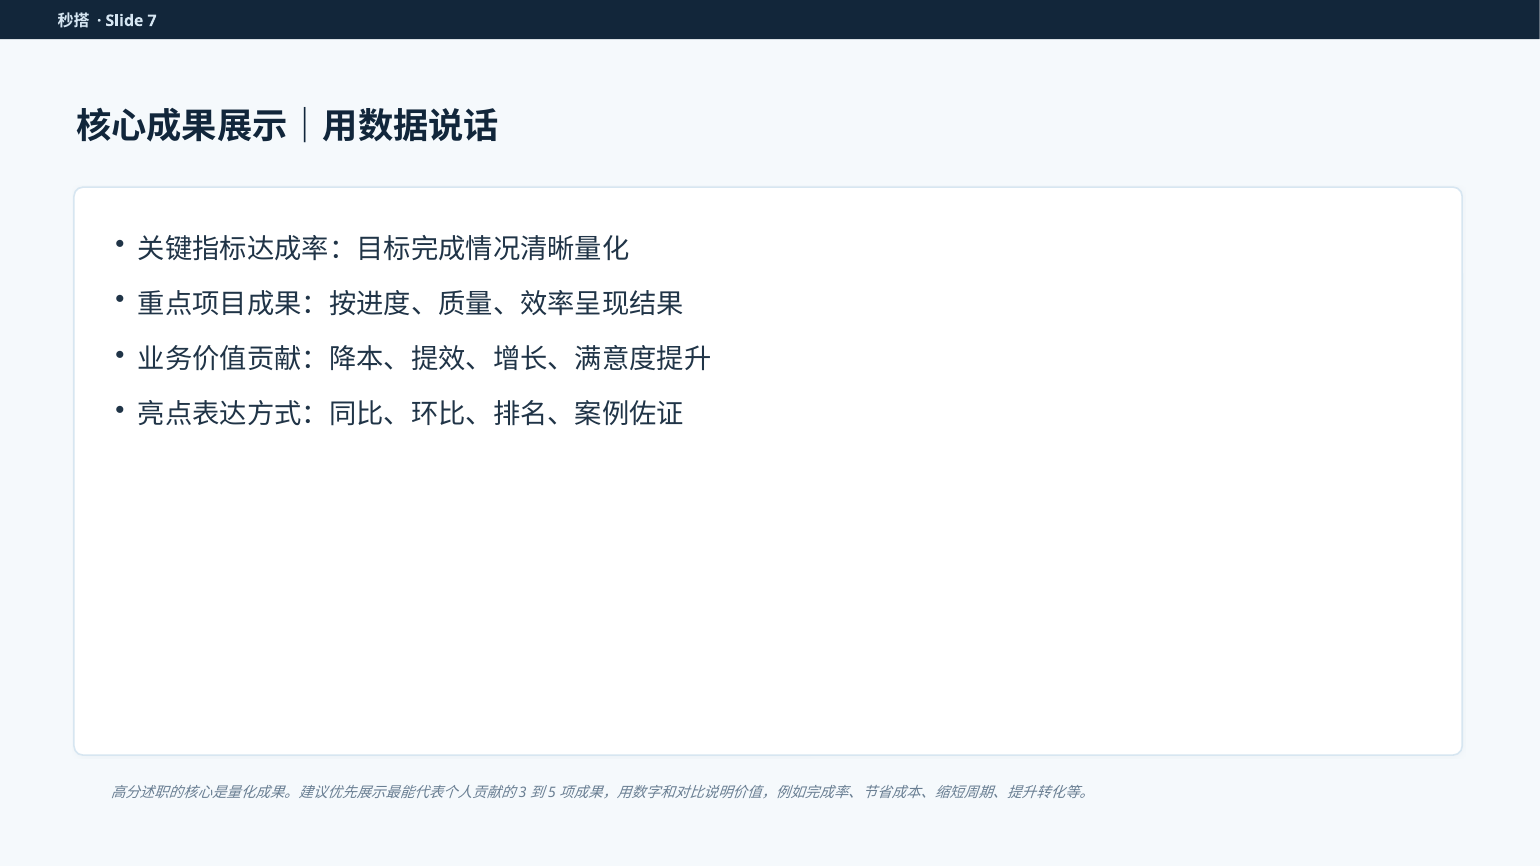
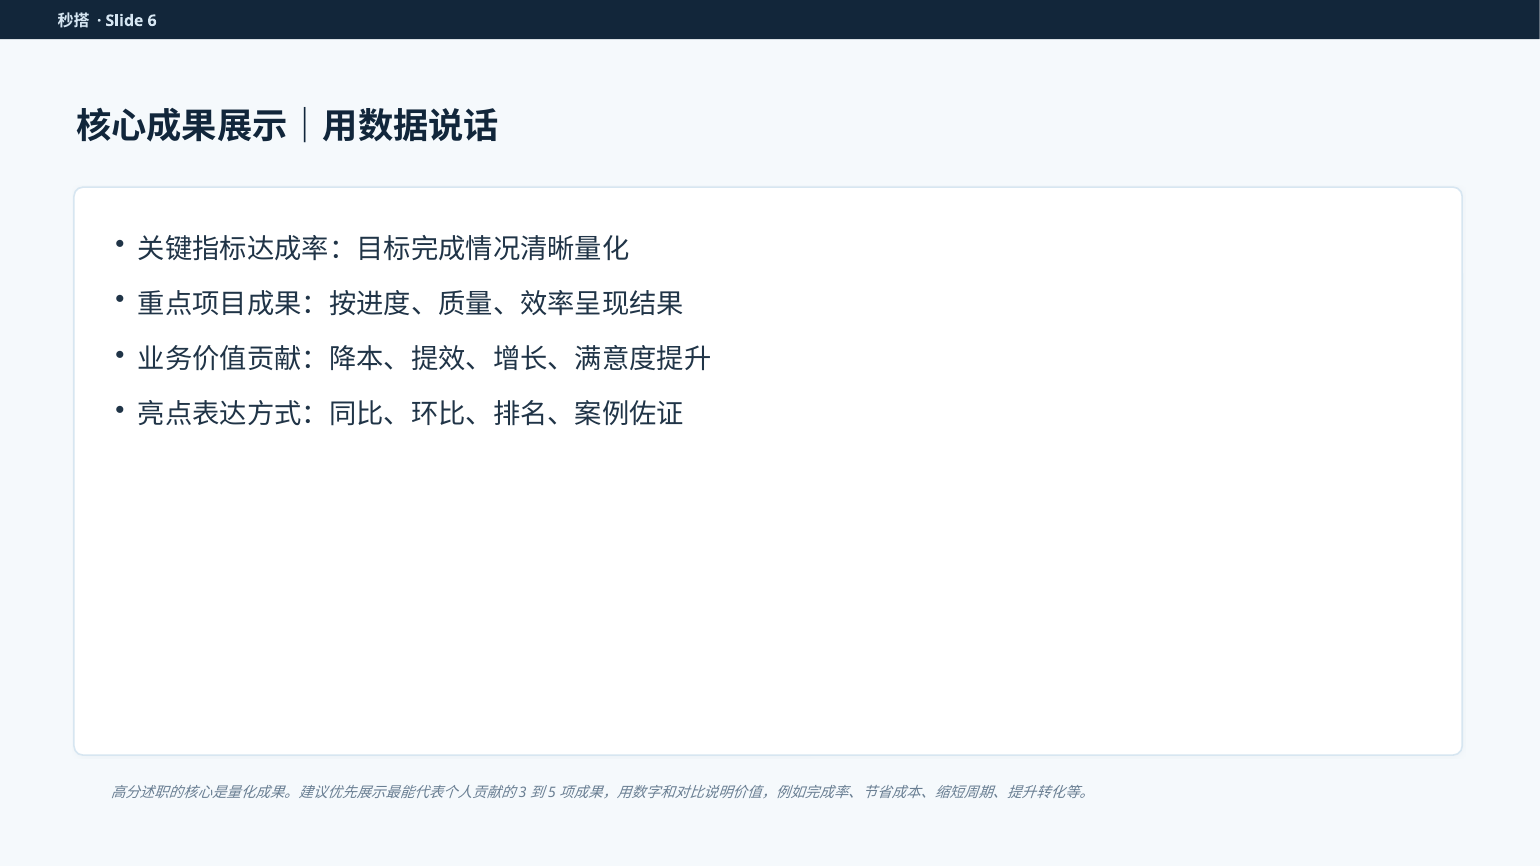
7: 7 -> 6
